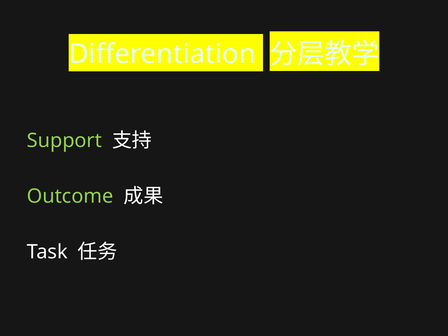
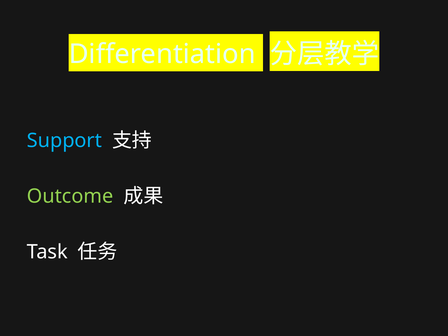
Support colour: light green -> light blue
